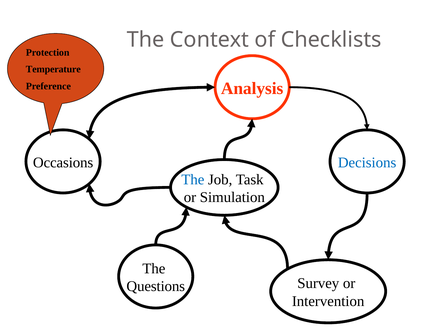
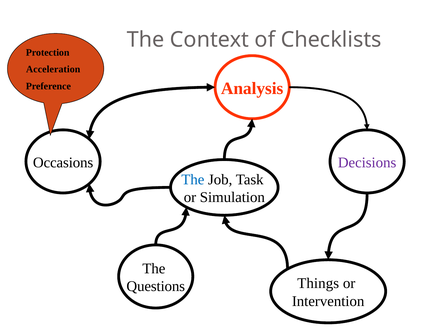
Temperature: Temperature -> Acceleration
Decisions colour: blue -> purple
Survey: Survey -> Things
